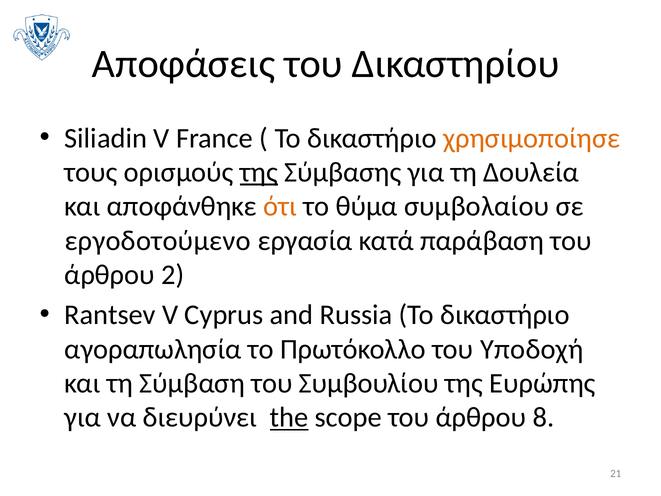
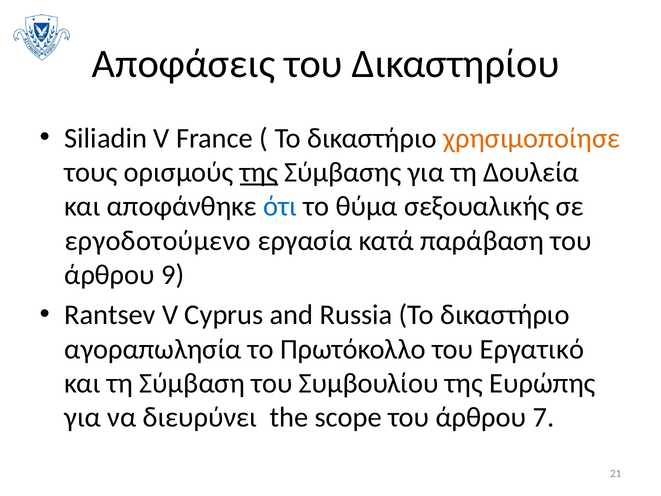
ότι colour: orange -> blue
συμβολαίου: συμβολαίου -> σεξουαλικής
2: 2 -> 9
Υποδοχή: Υποδοχή -> Εργατικό
the underline: present -> none
8: 8 -> 7
